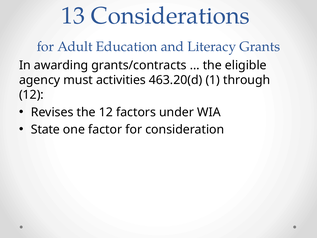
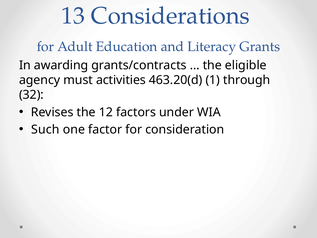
12 at (31, 95): 12 -> 32
State: State -> Such
